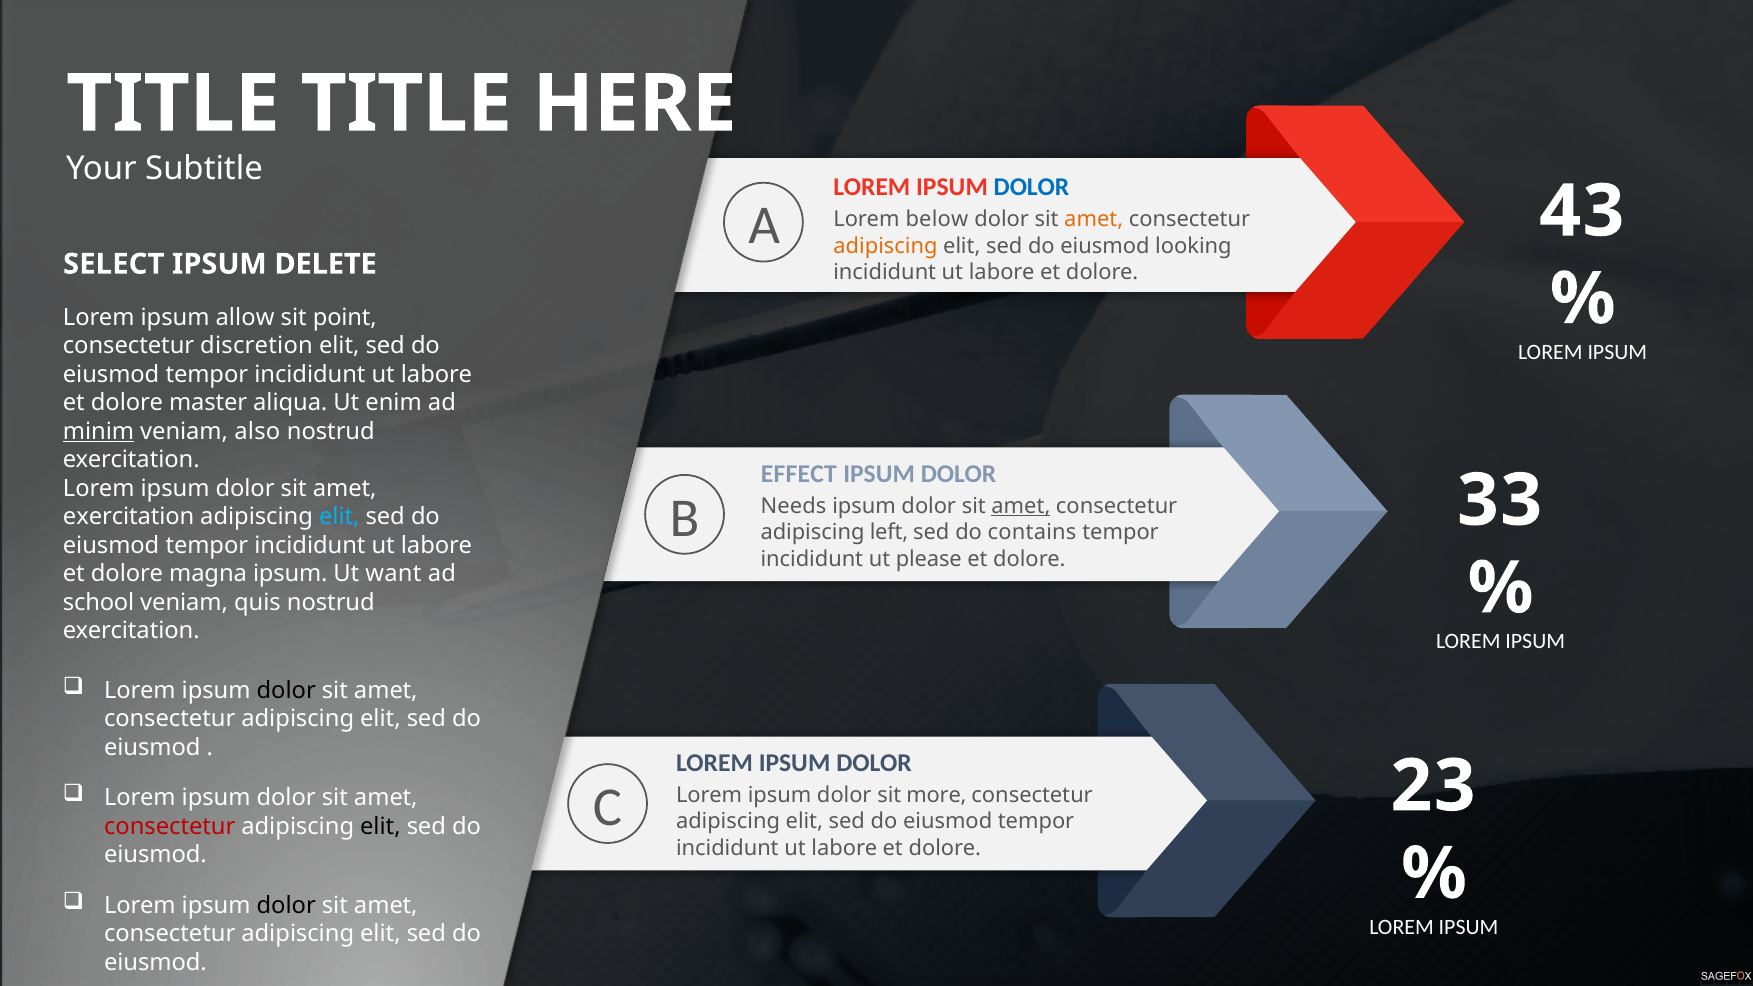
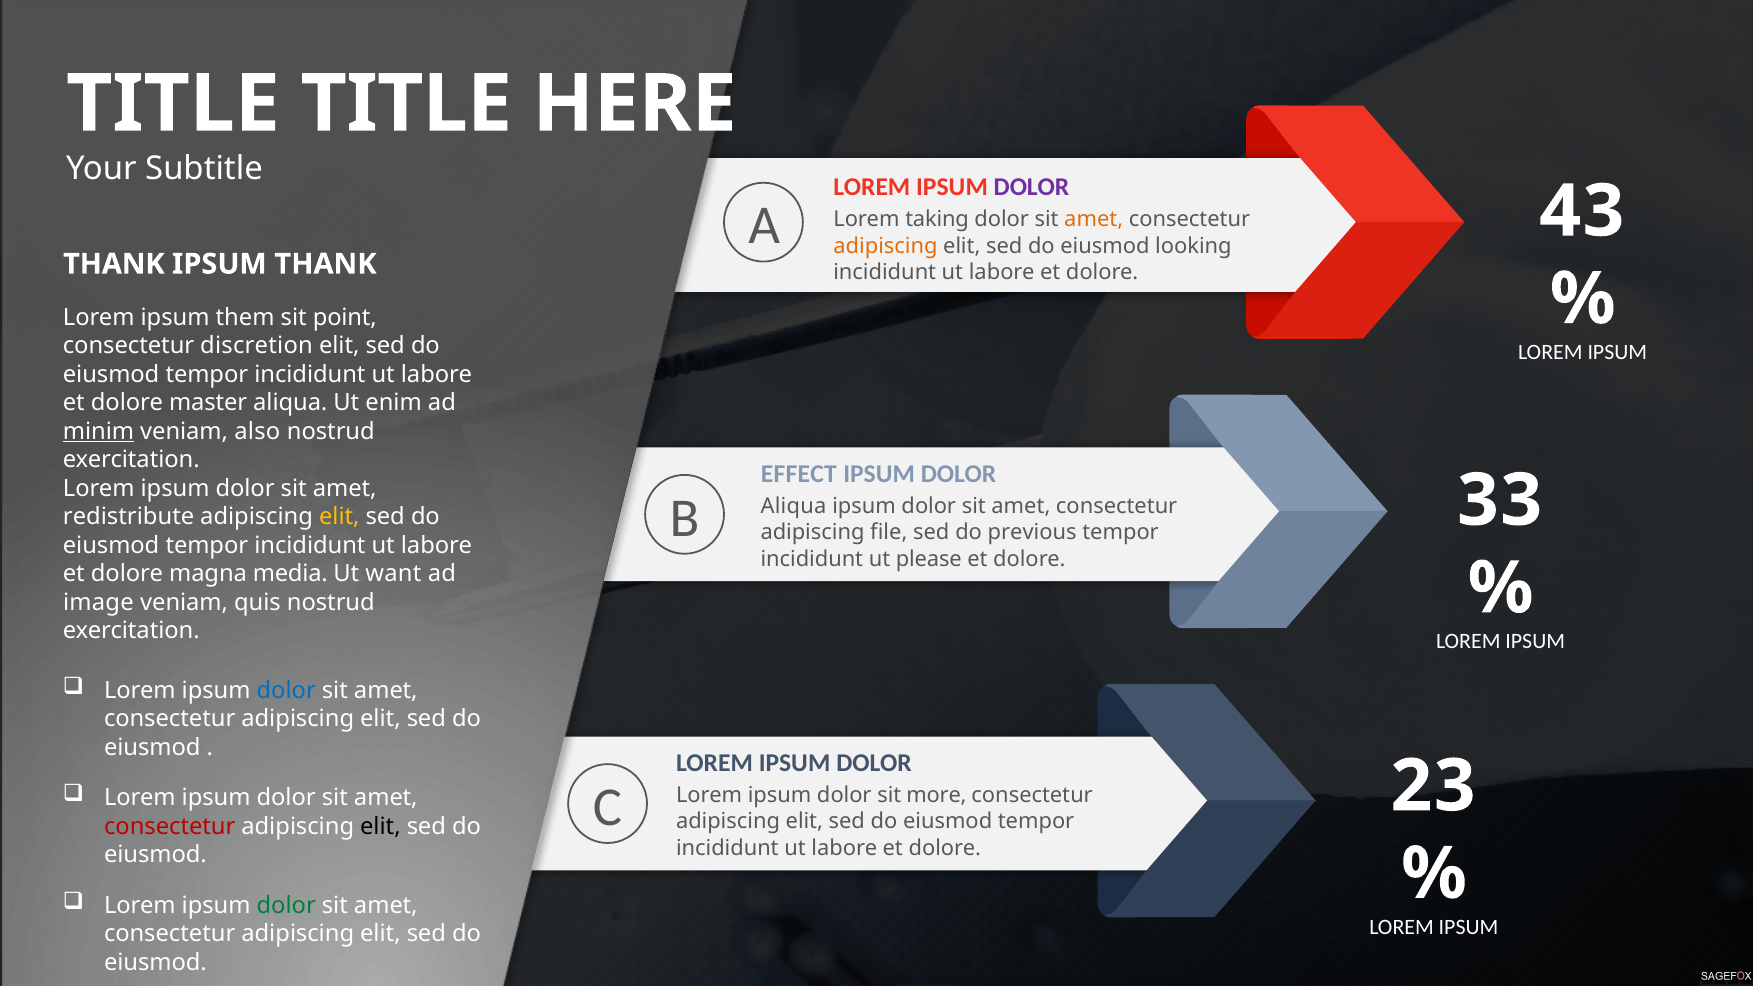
DOLOR at (1032, 187) colour: blue -> purple
below: below -> taking
SELECT at (114, 264): SELECT -> THANK
IPSUM DELETE: DELETE -> THANK
allow: allow -> them
Needs at (794, 506): Needs -> Aliqua
amet at (1021, 506) underline: present -> none
exercitation at (129, 517): exercitation -> redistribute
elit at (339, 517) colour: light blue -> yellow
left: left -> file
contains: contains -> previous
magna ipsum: ipsum -> media
school: school -> image
dolor at (286, 690) colour: black -> blue
dolor at (286, 905) colour: black -> green
